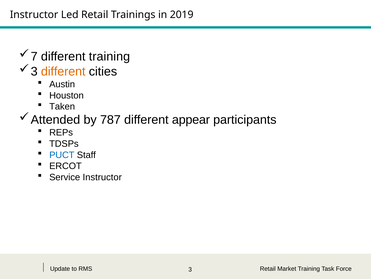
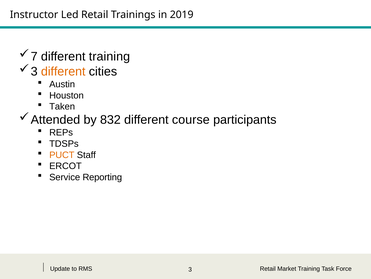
787: 787 -> 832
appear: appear -> course
PUCT colour: blue -> orange
Service Instructor: Instructor -> Reporting
